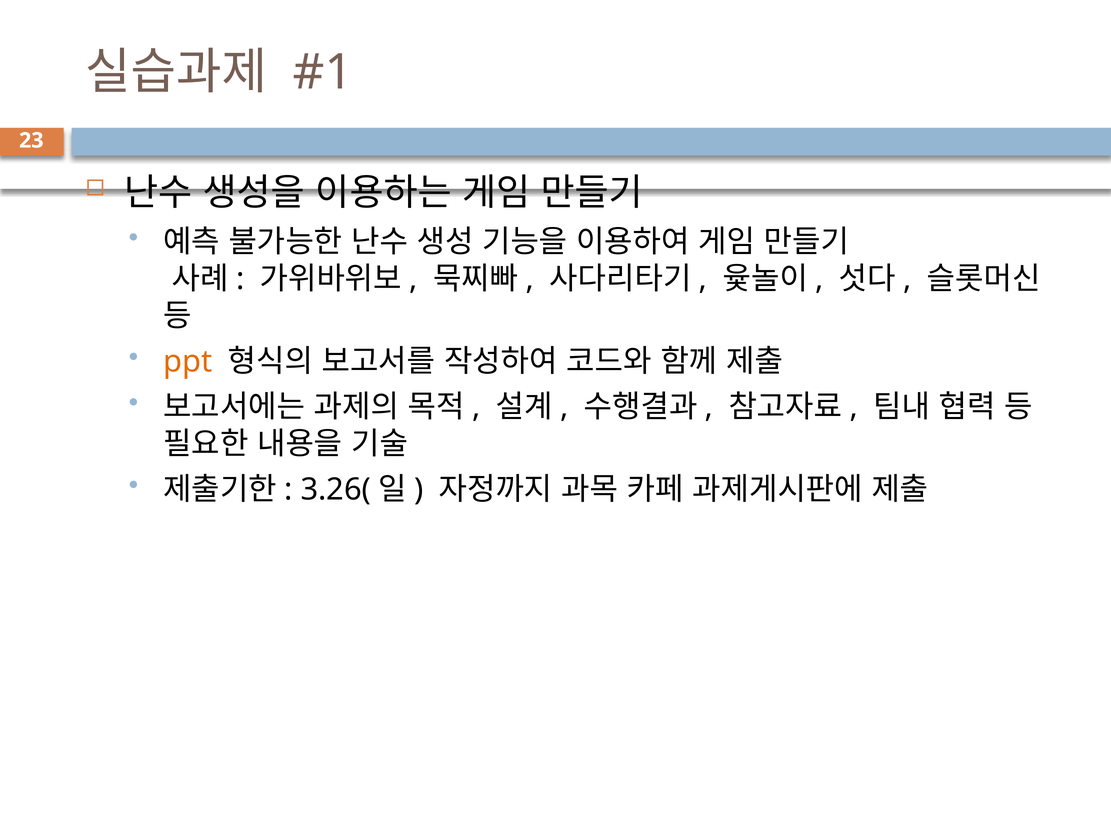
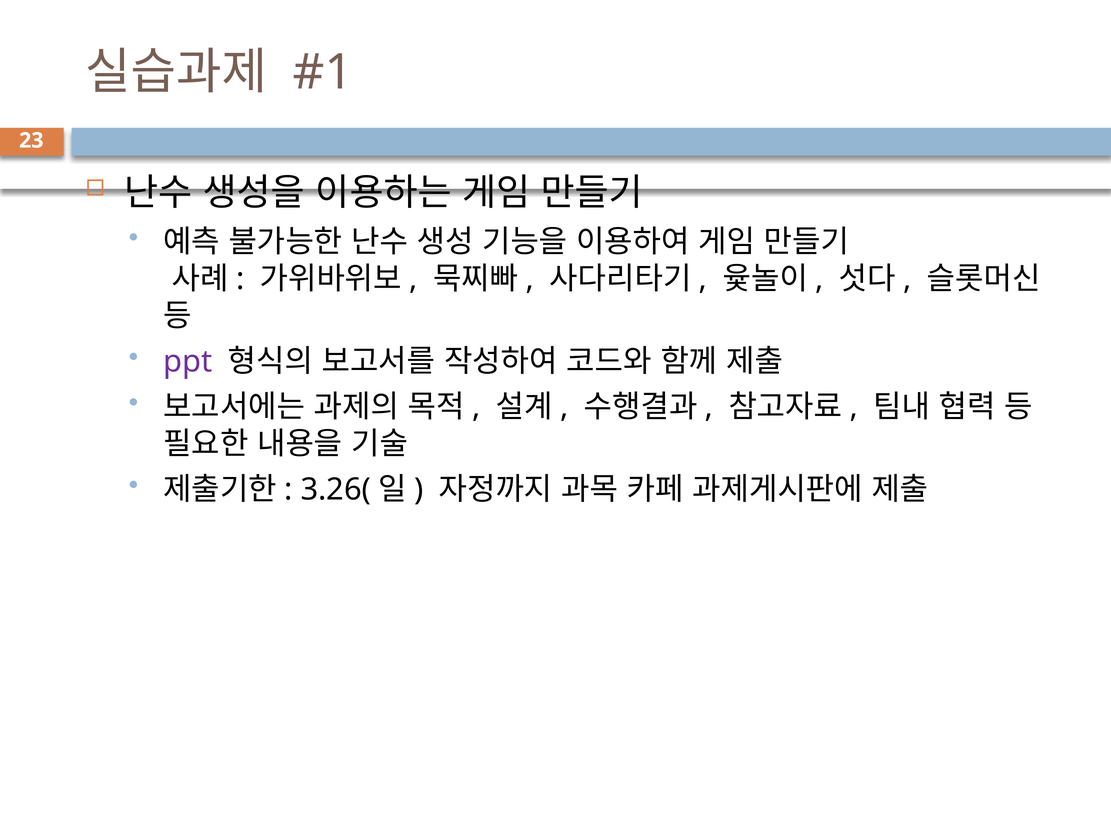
ppt colour: orange -> purple
